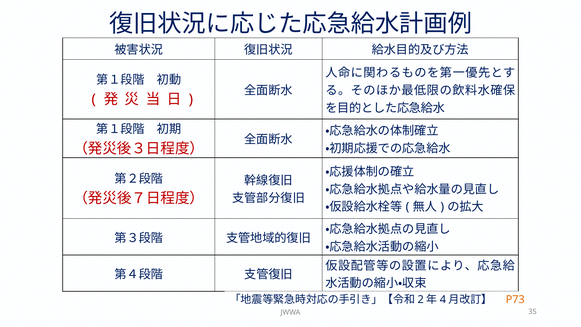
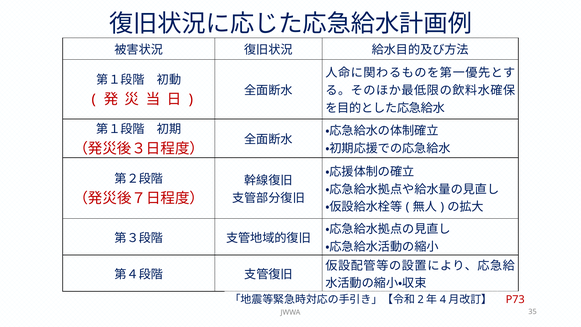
P73 colour: orange -> red
